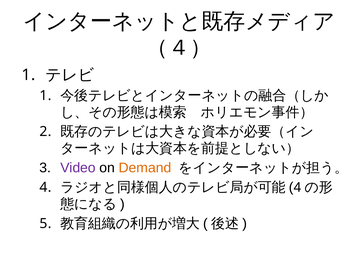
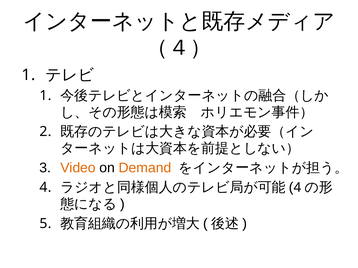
Video colour: purple -> orange
